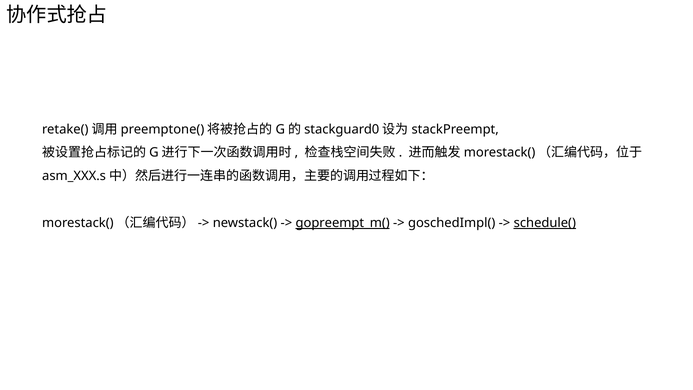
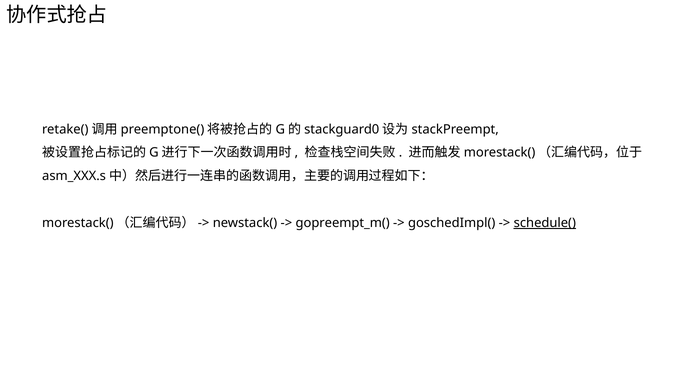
gopreempt_m( underline: present -> none
